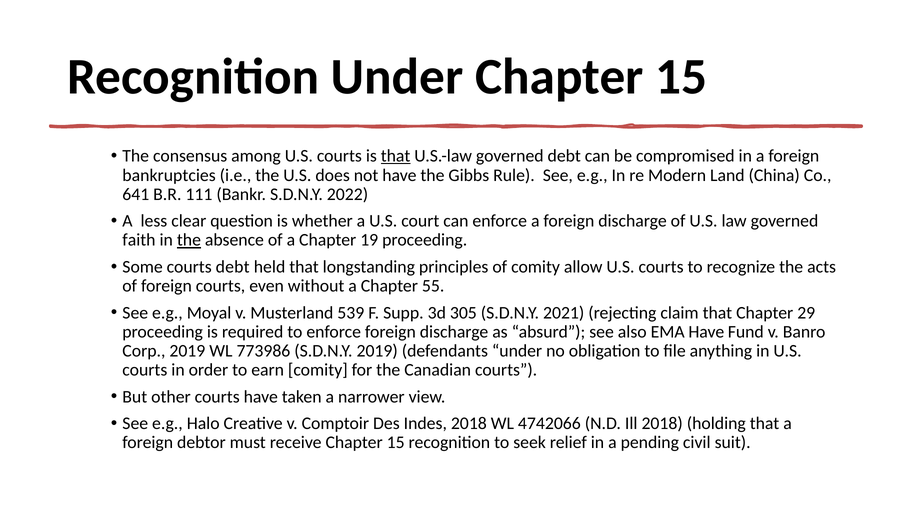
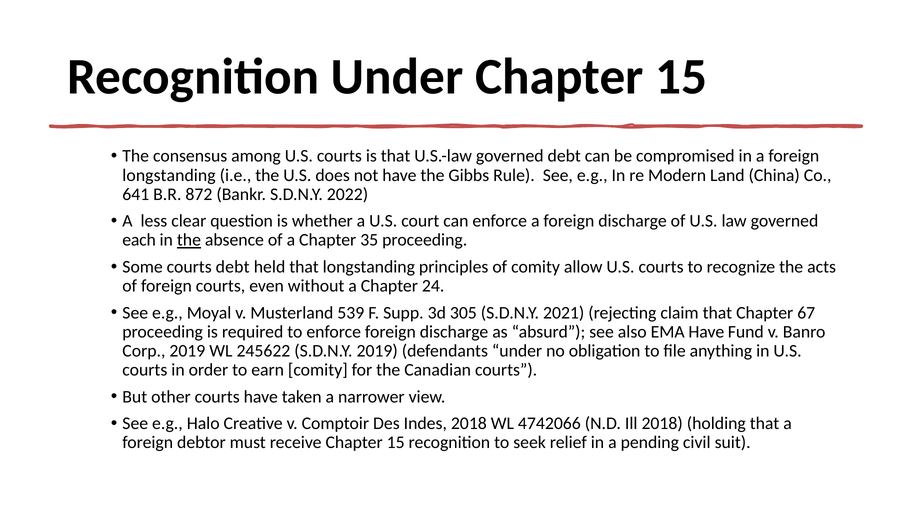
that at (396, 156) underline: present -> none
bankruptcies at (169, 175): bankruptcies -> longstanding
111: 111 -> 872
faith: faith -> each
19: 19 -> 35
55: 55 -> 24
29: 29 -> 67
773986: 773986 -> 245622
